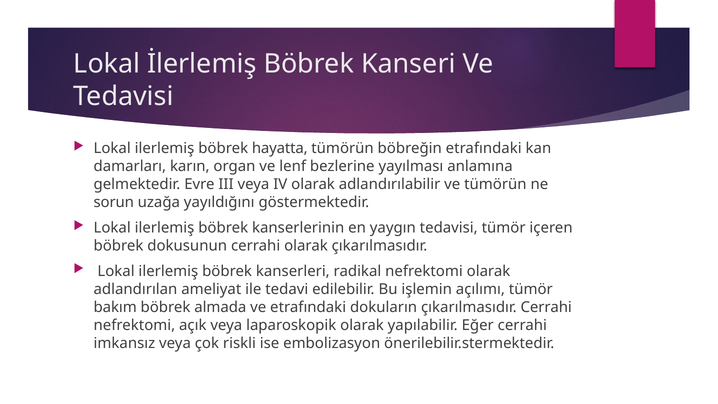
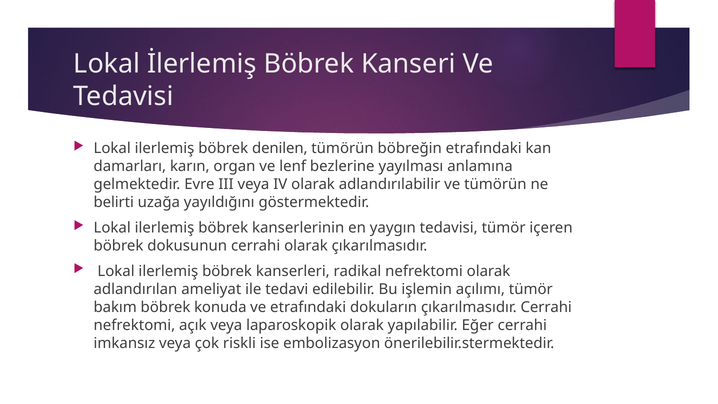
hayatta: hayatta -> denilen
sorun: sorun -> belirti
almada: almada -> konuda
